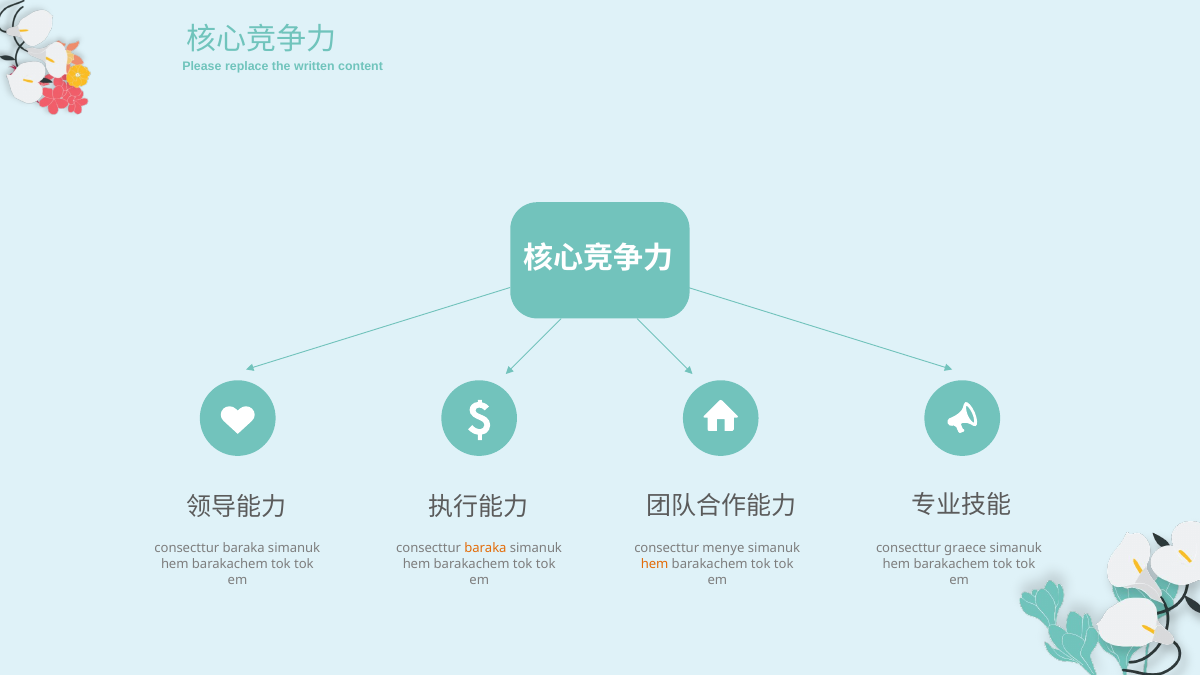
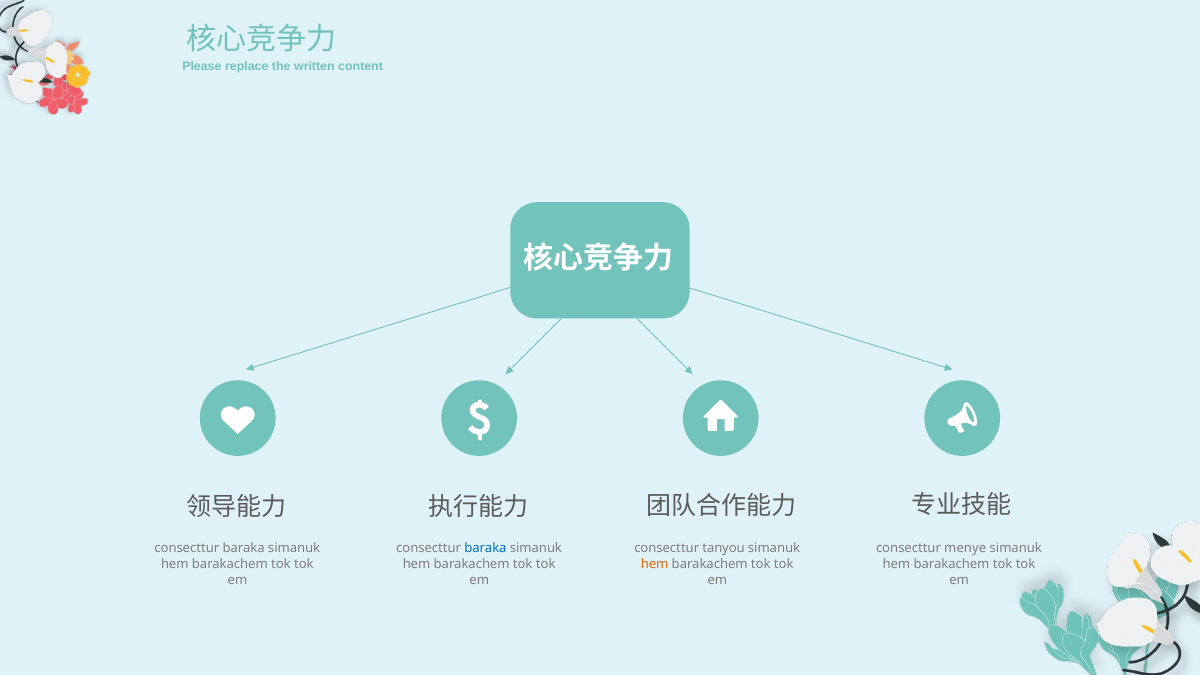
baraka at (485, 548) colour: orange -> blue
menye: menye -> tanyou
graece: graece -> menye
